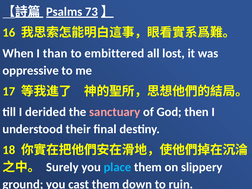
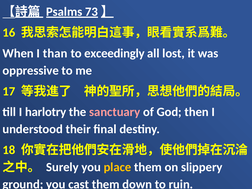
embittered: embittered -> exceedingly
derided: derided -> harlotry
place colour: light blue -> yellow
